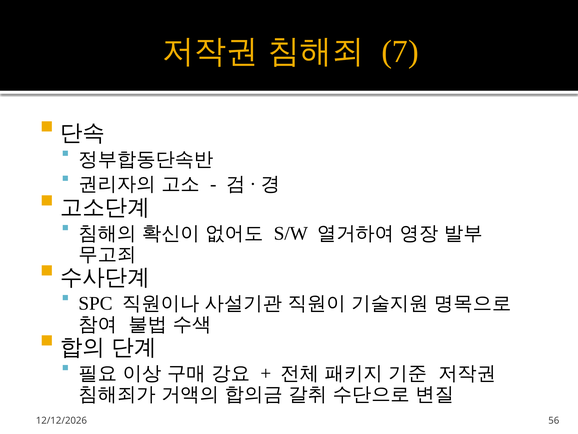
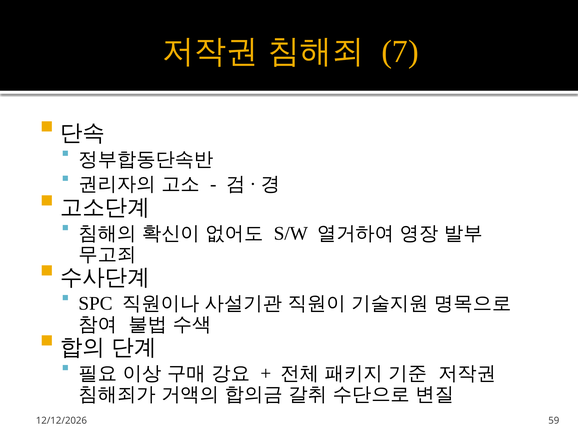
56: 56 -> 59
